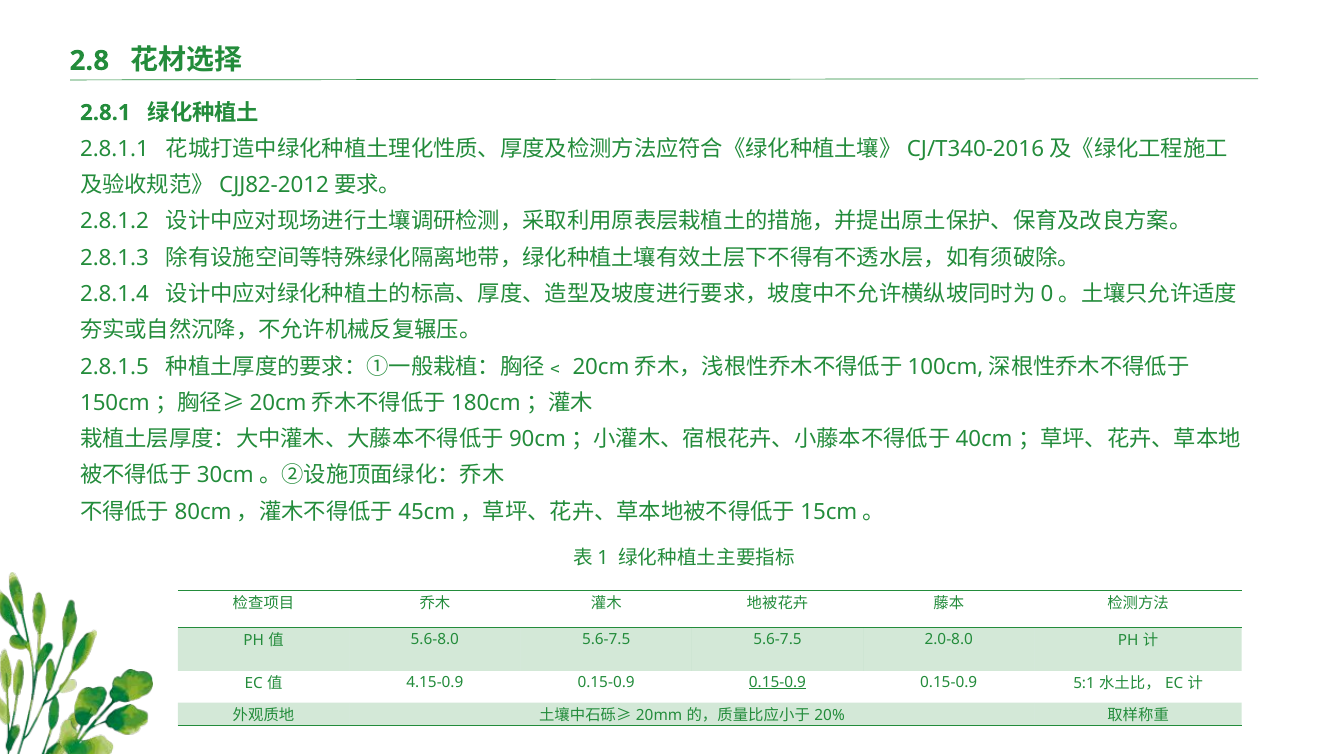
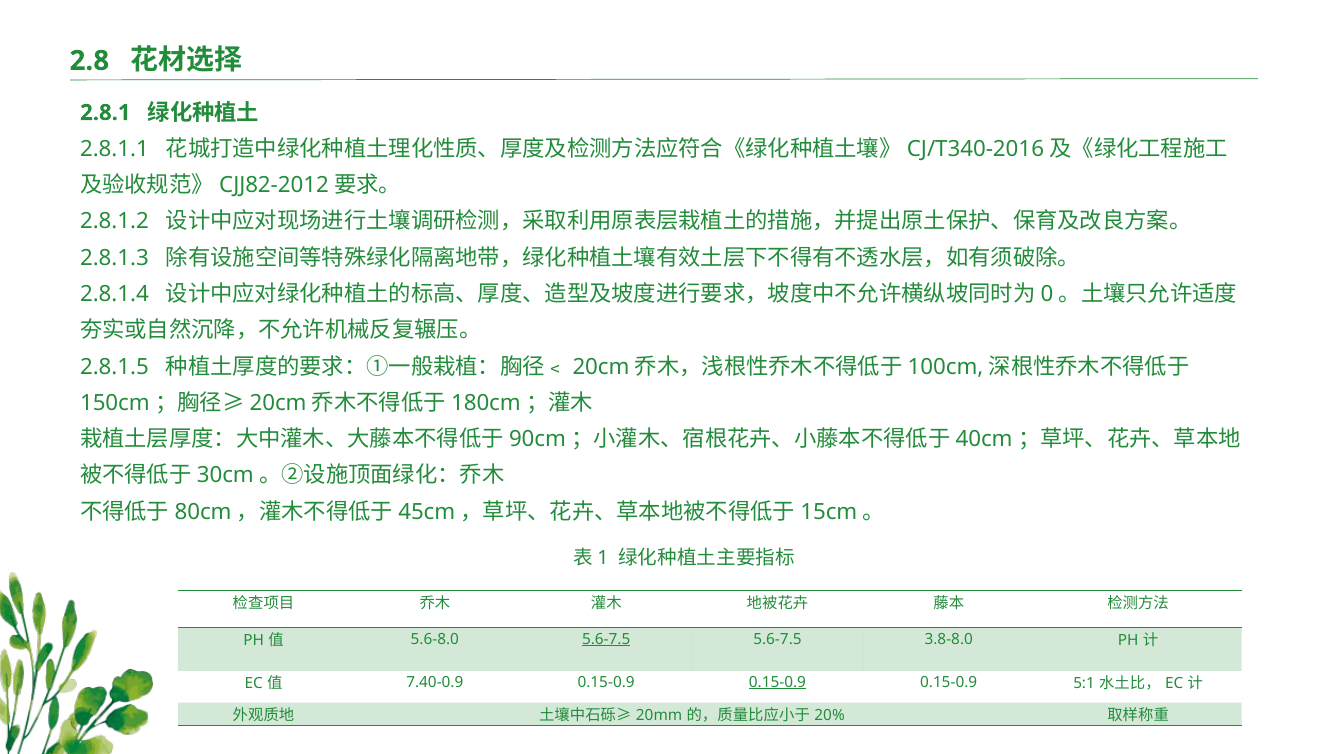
5.6-7.5 at (606, 639) underline: none -> present
2.0-8.0: 2.0-8.0 -> 3.8-8.0
4.15-0.9: 4.15-0.9 -> 7.40-0.9
